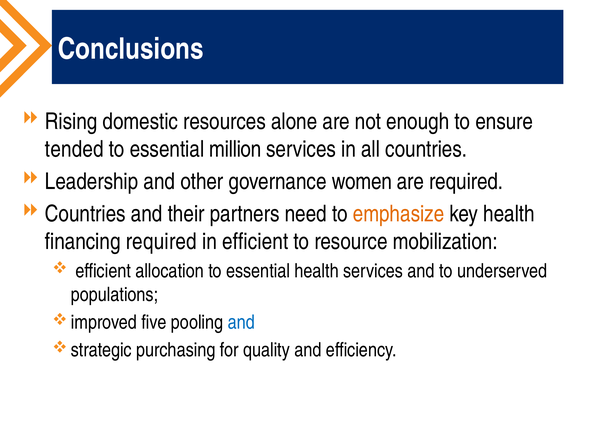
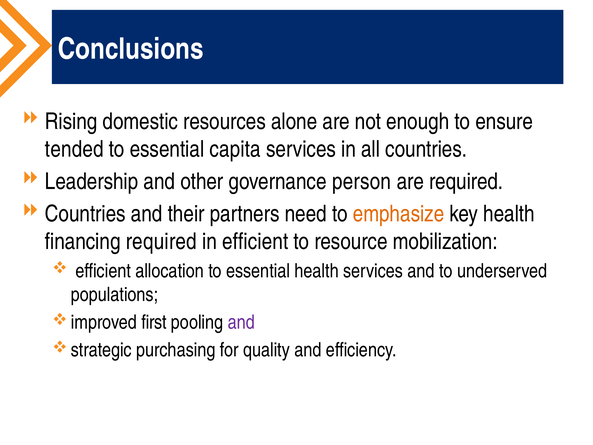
million: million -> capita
women: women -> person
five: five -> first
and at (241, 322) colour: blue -> purple
